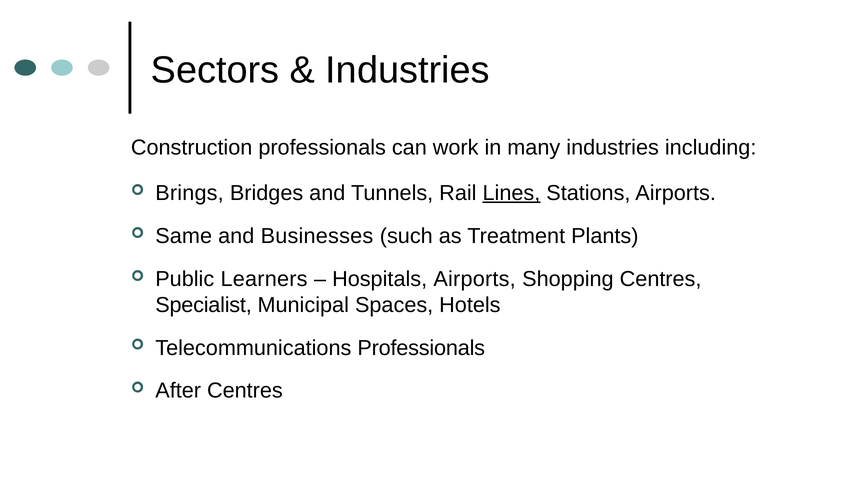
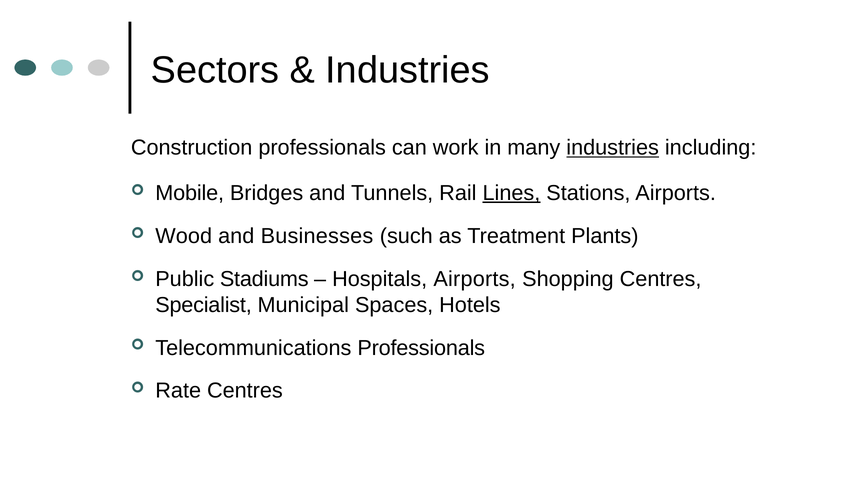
industries at (613, 148) underline: none -> present
Brings: Brings -> Mobile
Same: Same -> Wood
Learners: Learners -> Stadiums
After: After -> Rate
